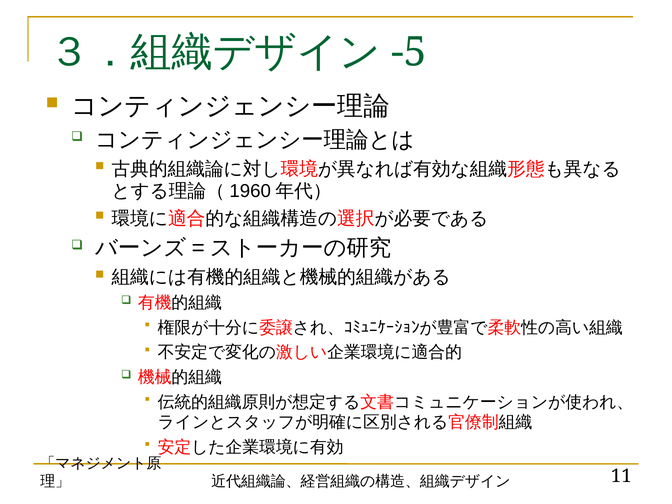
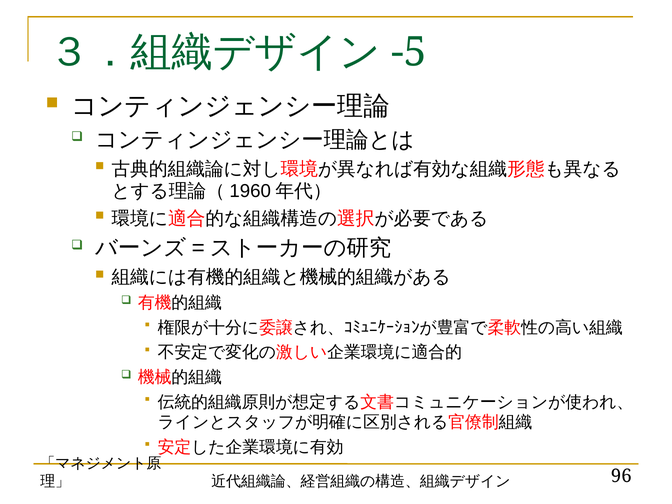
11: 11 -> 96
